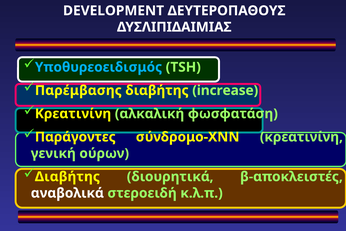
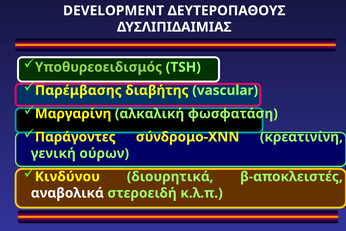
Υποθυρεοειδισμός colour: light blue -> light green
increase: increase -> vascular
Κρεατινίνη at (73, 114): Κρεατινίνη -> Μαργαρίνη
Διαβήτης at (67, 176): Διαβήτης -> Κινδύνου
